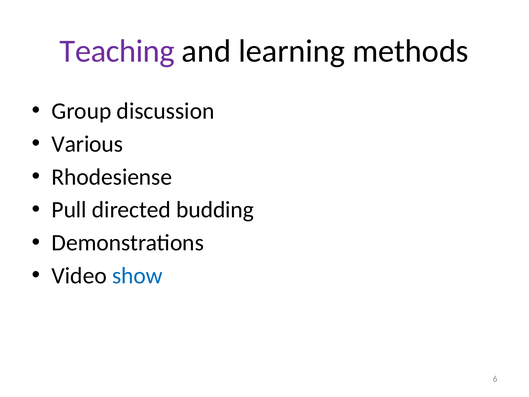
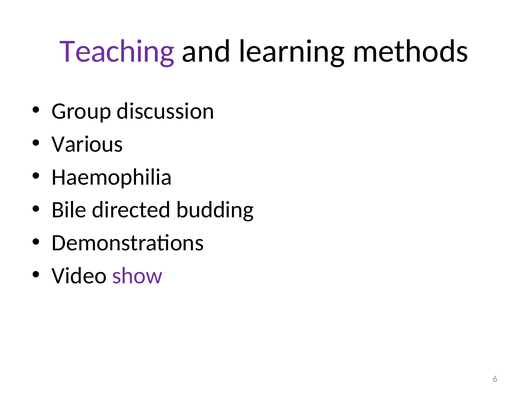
Rhodesiense: Rhodesiense -> Haemophilia
Pull: Pull -> Bile
show colour: blue -> purple
